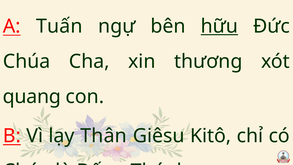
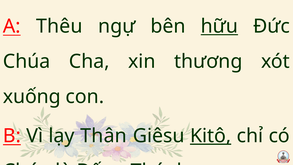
Tuấn: Tuấn -> Thêu
quang: quang -> xuống
Kitô underline: none -> present
